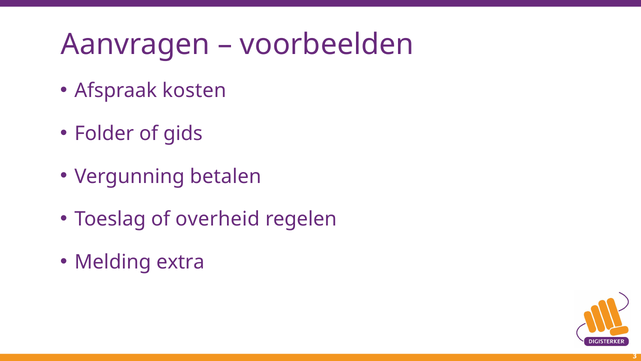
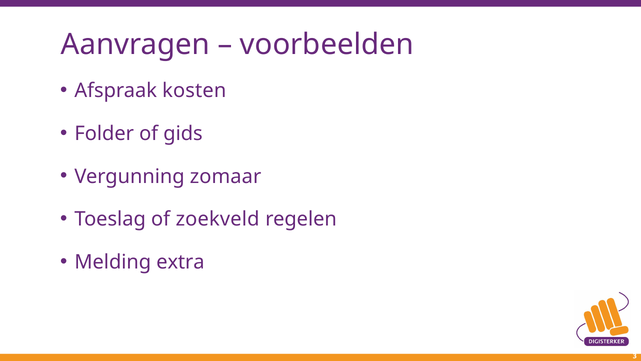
betalen: betalen -> zomaar
overheid: overheid -> zoekveld
